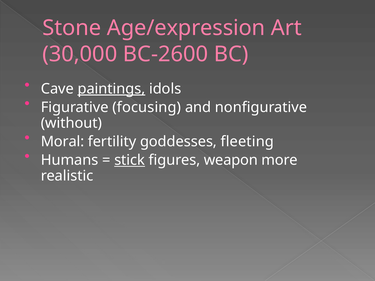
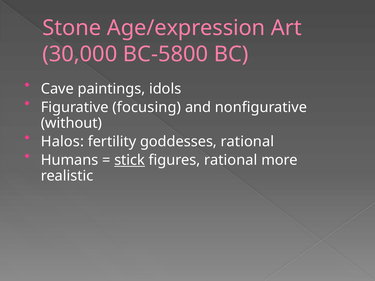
BC-2600: BC-2600 -> BC-5800
paintings underline: present -> none
Moral: Moral -> Halos
goddesses fleeting: fleeting -> rational
figures weapon: weapon -> rational
